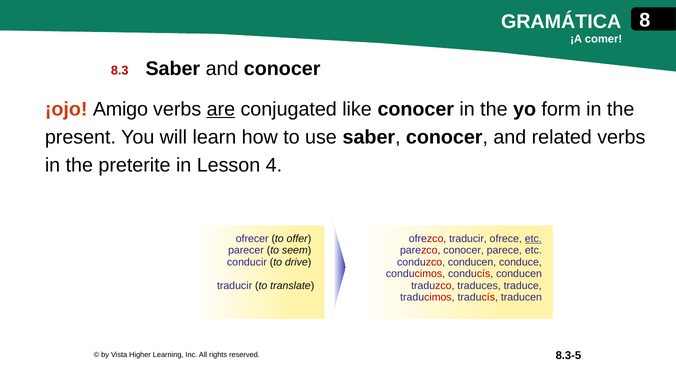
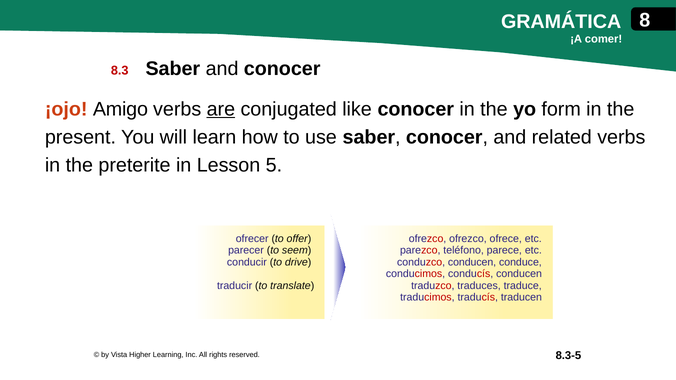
4: 4 -> 5
ofrezco traducir: traducir -> ofrezco
etc at (533, 239) underline: present -> none
parezco conocer: conocer -> teléfono
